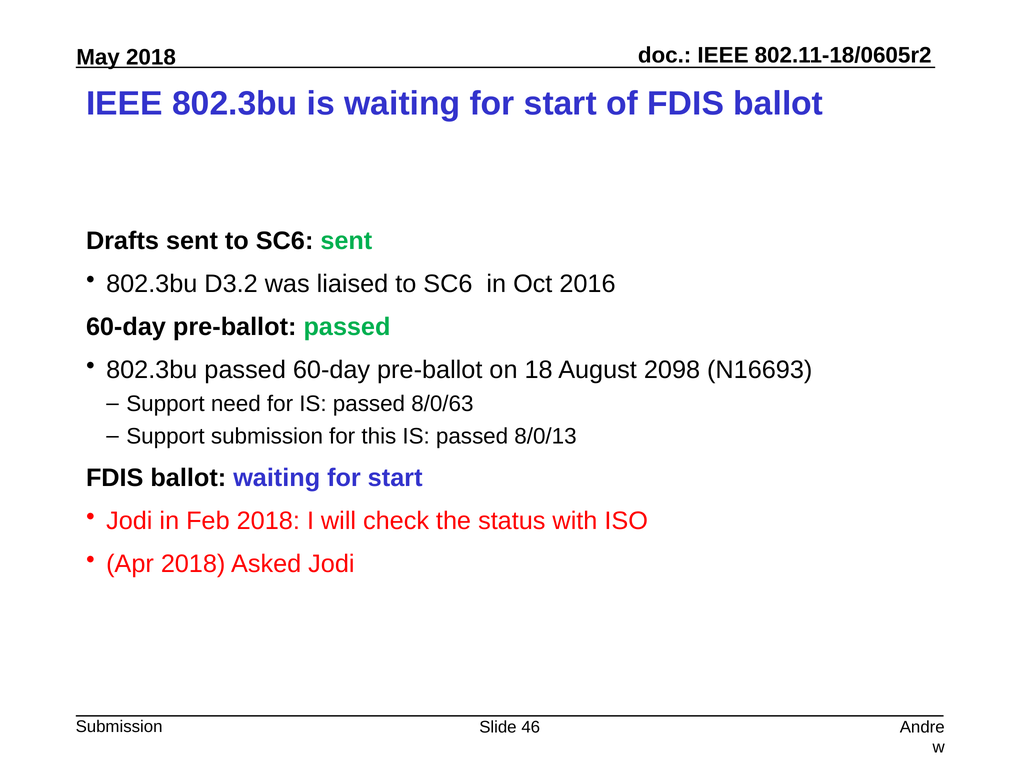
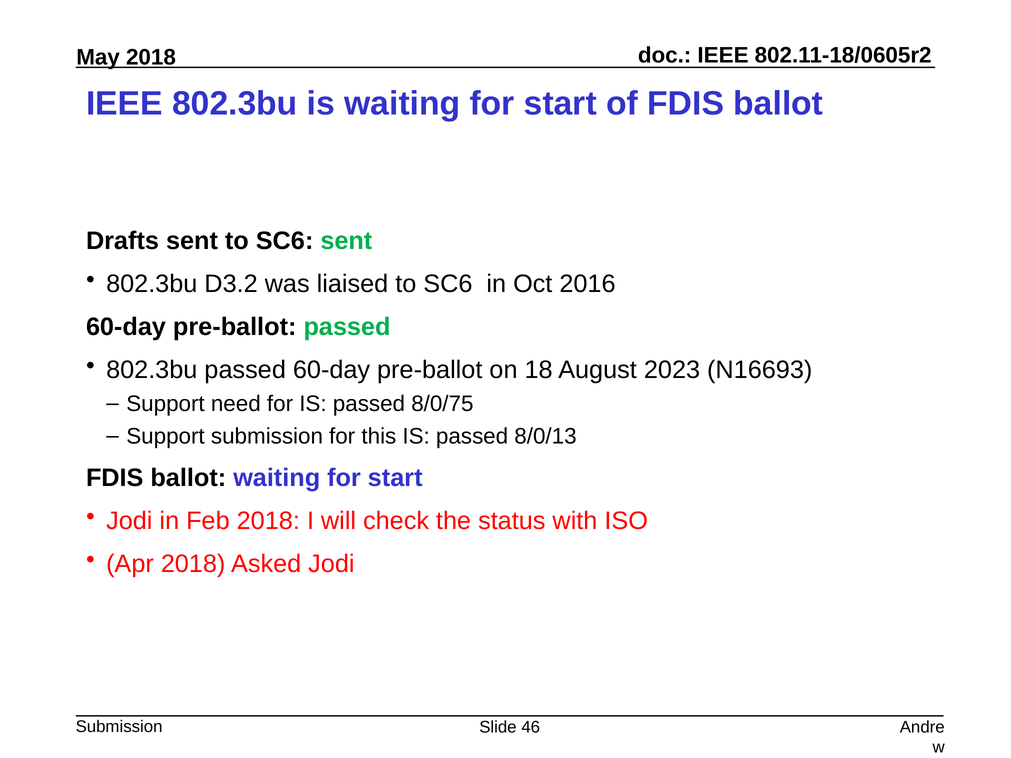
2098: 2098 -> 2023
8/0/63: 8/0/63 -> 8/0/75
